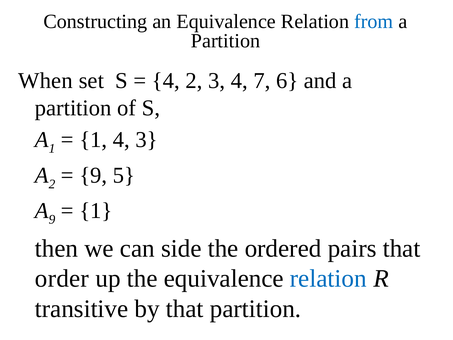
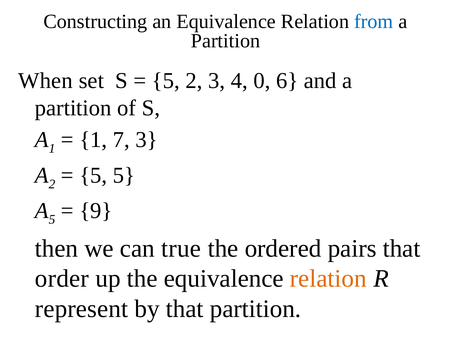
4 at (166, 81): 4 -> 5
7: 7 -> 0
1 4: 4 -> 7
9 at (93, 175): 9 -> 5
A 9: 9 -> 5
1 at (96, 211): 1 -> 9
side: side -> true
relation at (328, 278) colour: blue -> orange
transitive: transitive -> represent
